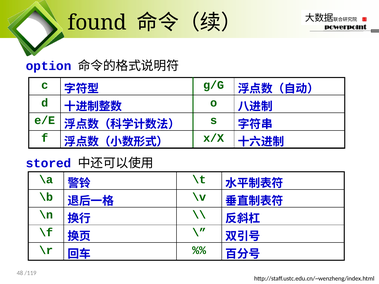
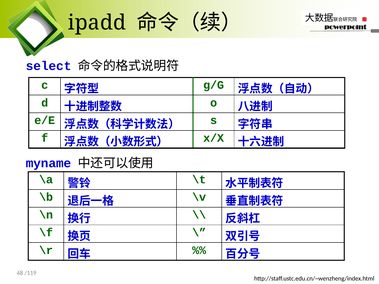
found: found -> ipadd
option: option -> select
stored: stored -> myname
